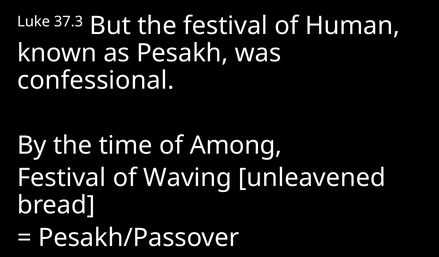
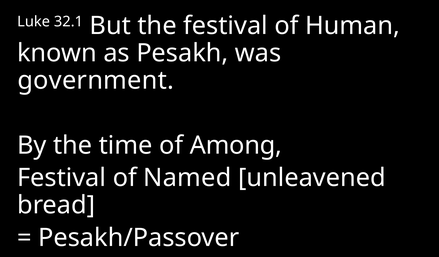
37.3: 37.3 -> 32.1
confessional: confessional -> government
Waving: Waving -> Named
